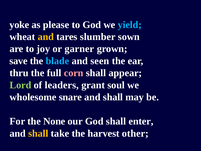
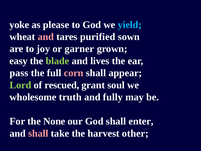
and at (46, 37) colour: yellow -> pink
slumber: slumber -> purified
save: save -> easy
blade colour: light blue -> light green
seen: seen -> lives
thru: thru -> pass
leaders: leaders -> rescued
snare: snare -> truth
shall at (113, 97): shall -> fully
shall at (38, 133) colour: yellow -> pink
